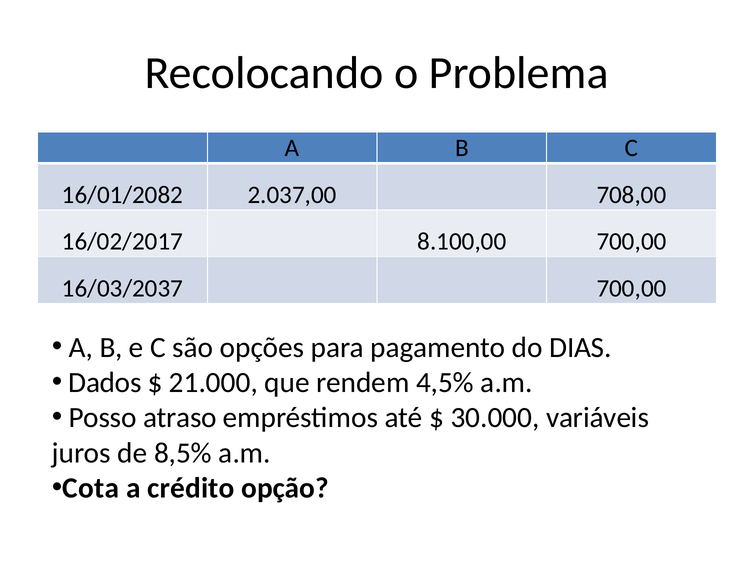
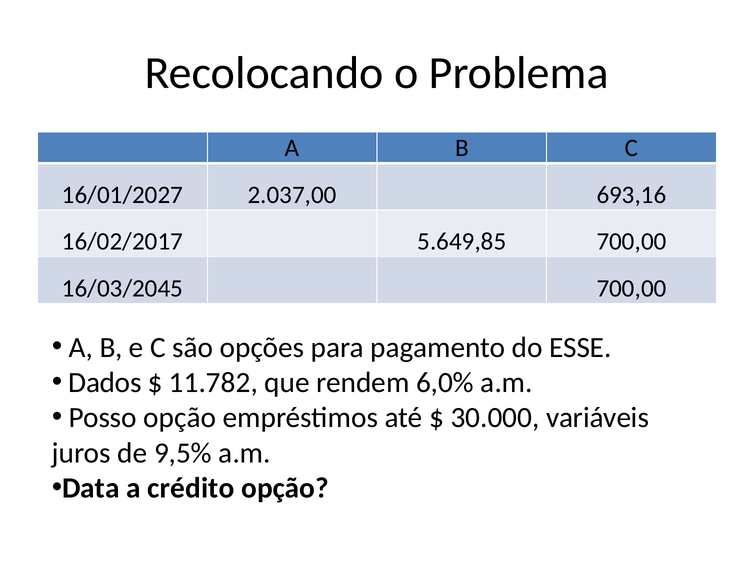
16/01/2082: 16/01/2082 -> 16/01/2027
708,00: 708,00 -> 693,16
8.100,00: 8.100,00 -> 5.649,85
16/03/2037: 16/03/2037 -> 16/03/2045
DIAS: DIAS -> ESSE
21.000: 21.000 -> 11.782
4,5%: 4,5% -> 6,0%
Posso atraso: atraso -> opção
8,5%: 8,5% -> 9,5%
Cota: Cota -> Data
